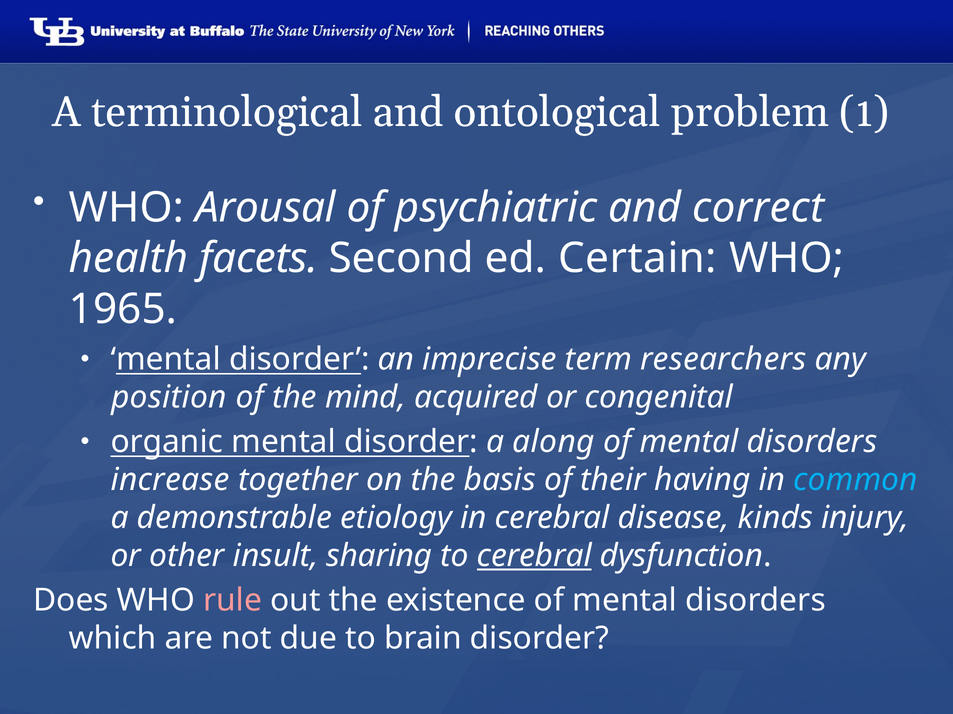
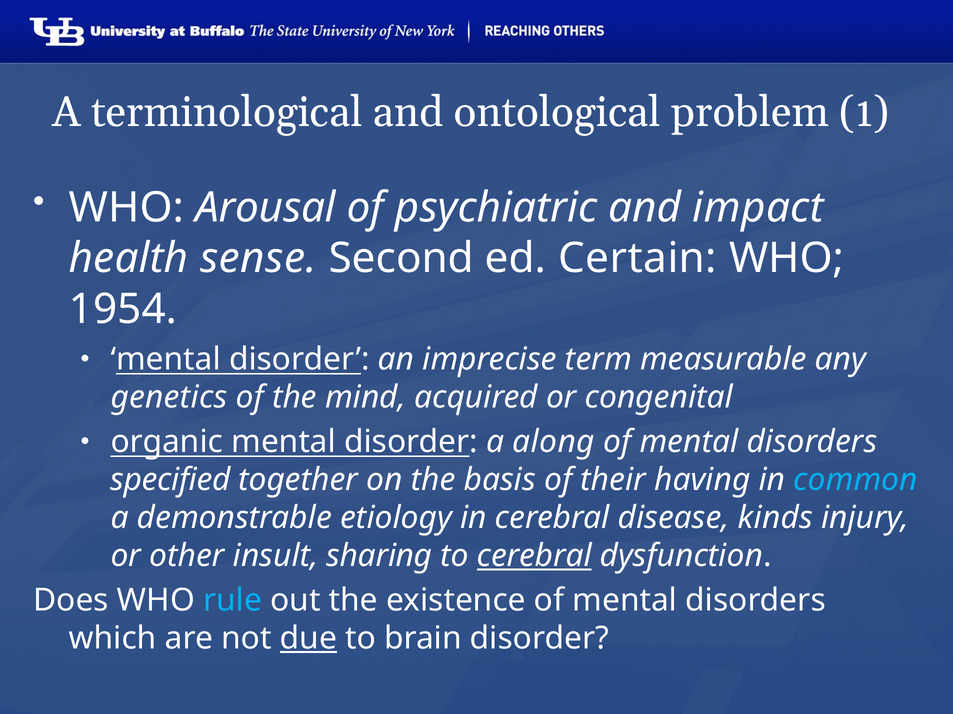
correct: correct -> impact
facets: facets -> sense
1965: 1965 -> 1954
researchers: researchers -> measurable
position: position -> genetics
increase: increase -> specified
rule colour: pink -> light blue
due underline: none -> present
